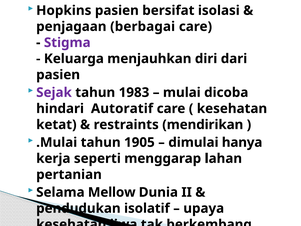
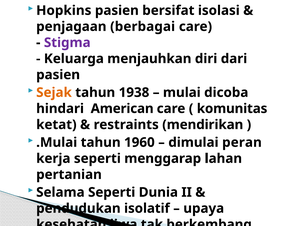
Sejak colour: purple -> orange
1983: 1983 -> 1938
Autoratif: Autoratif -> American
kesehatan at (232, 108): kesehatan -> komunitas
1905: 1905 -> 1960
hanya: hanya -> peran
Selama Mellow: Mellow -> Seperti
